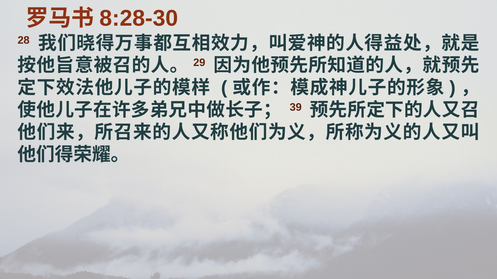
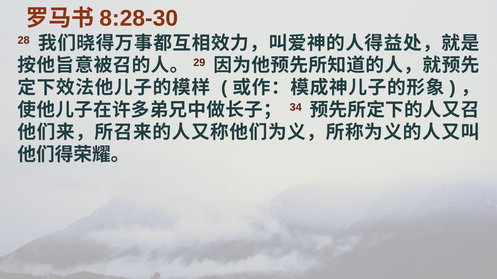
39: 39 -> 34
